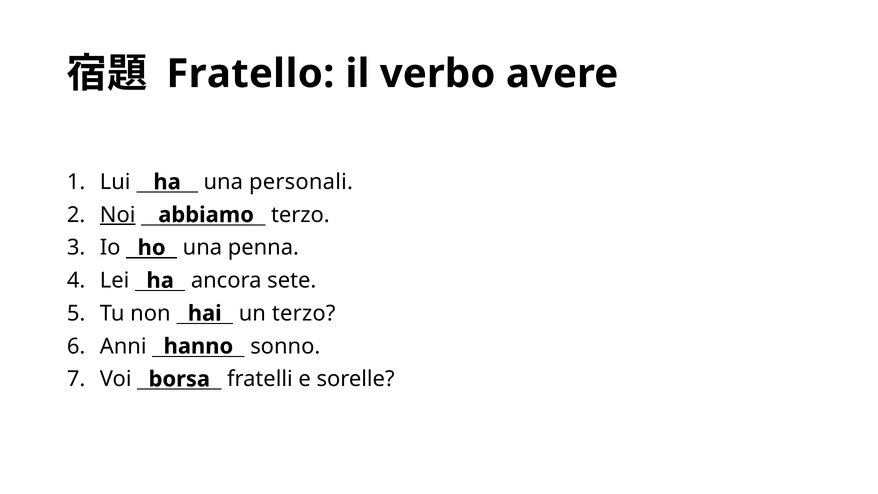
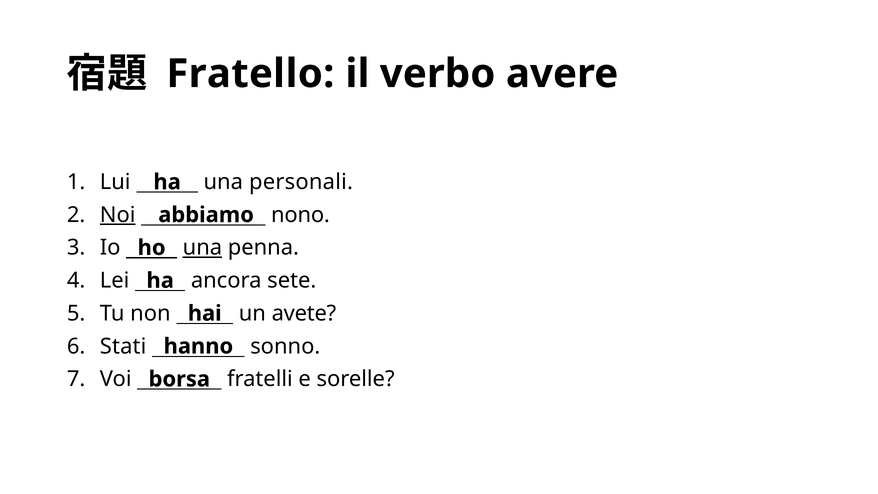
abbiamo terzo: terzo -> nono
una at (202, 248) underline: none -> present
un terzo: terzo -> avete
Anni: Anni -> Stati
